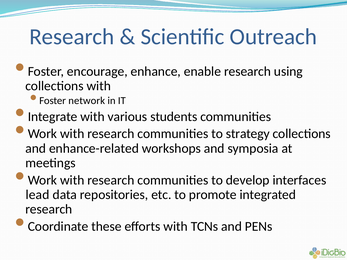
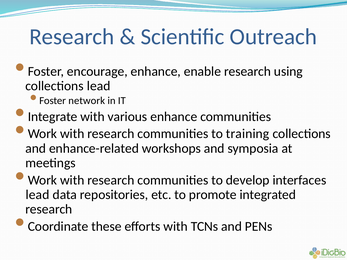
collections with: with -> lead
various students: students -> enhance
strategy: strategy -> training
